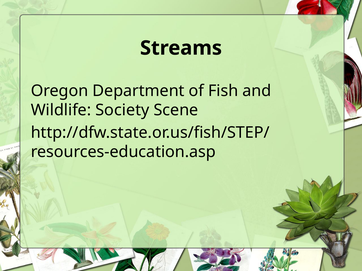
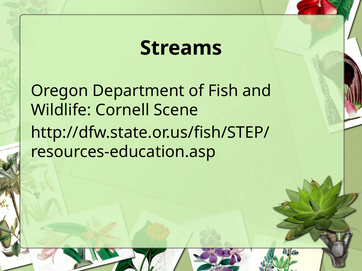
Society: Society -> Cornell
